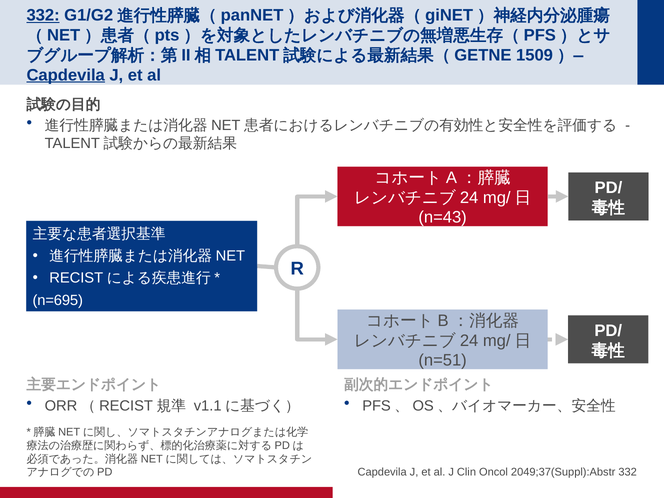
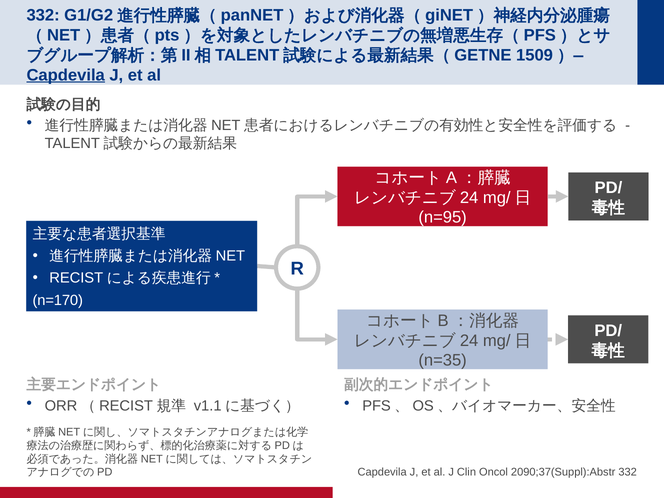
332 at (43, 15) underline: present -> none
n=43: n=43 -> n=95
n=695: n=695 -> n=170
n=51: n=51 -> n=35
2049;37(Suppl):Abstr: 2049;37(Suppl):Abstr -> 2090;37(Suppl):Abstr
